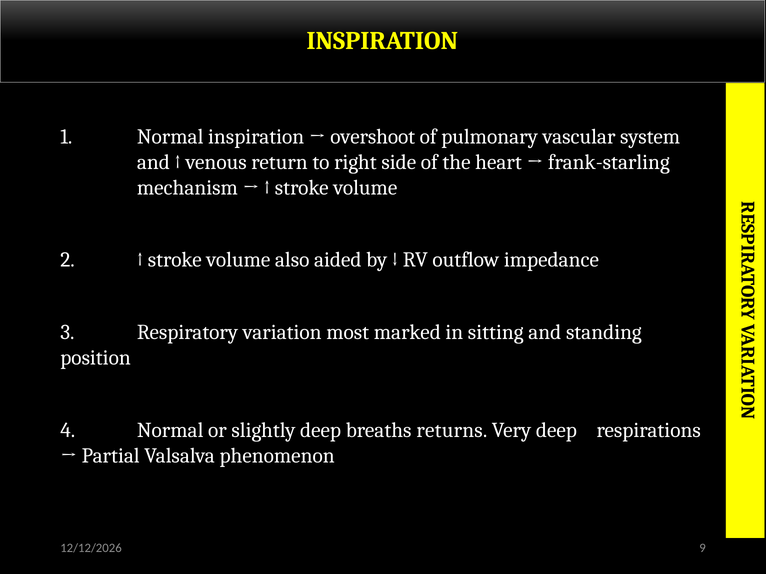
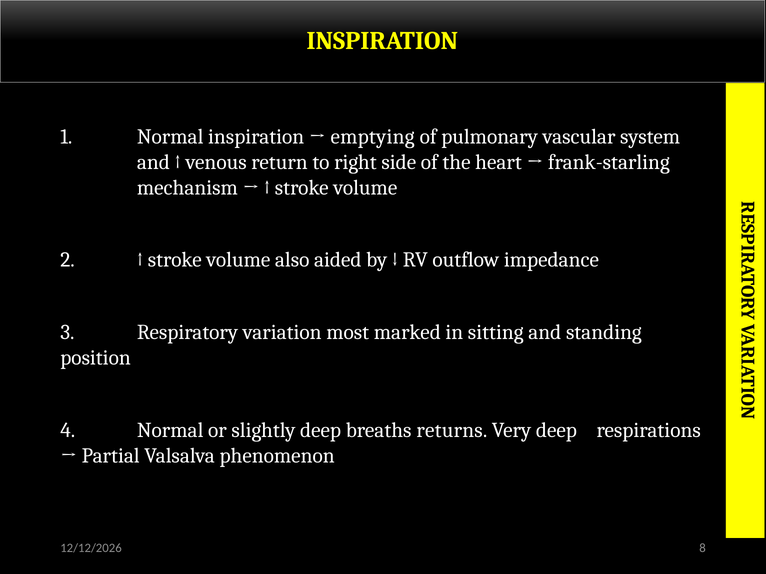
overshoot: overshoot -> emptying
9: 9 -> 8
